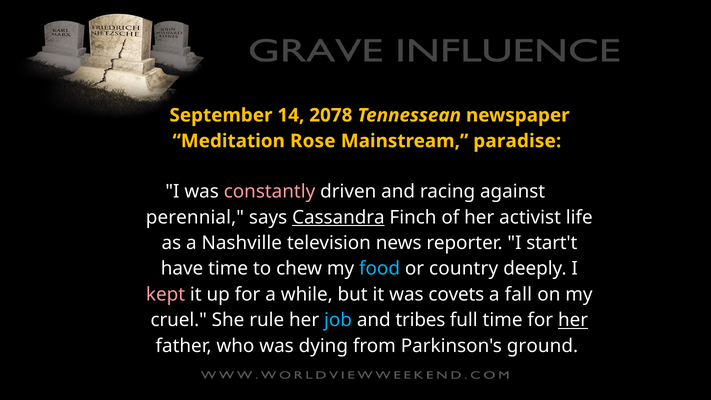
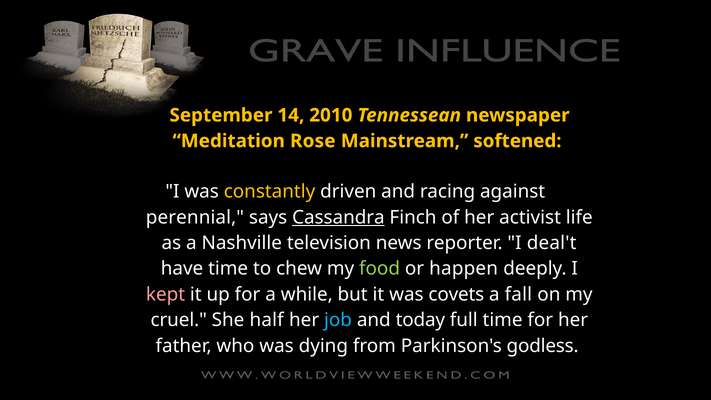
2078: 2078 -> 2010
paradise: paradise -> softened
constantly colour: pink -> yellow
start't: start't -> deal't
food colour: light blue -> light green
country: country -> happen
rule: rule -> half
tribes: tribes -> today
her at (573, 320) underline: present -> none
ground: ground -> godless
